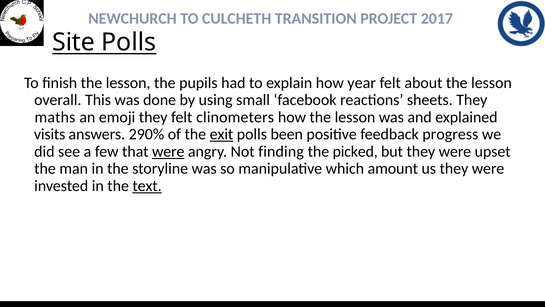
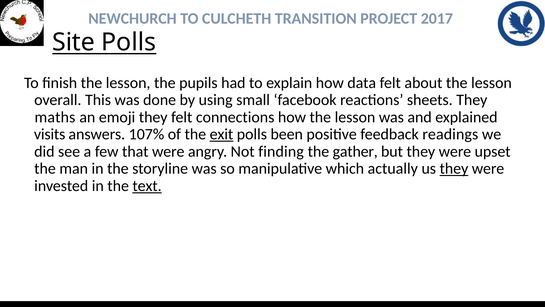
year: year -> data
clinometers: clinometers -> connections
290%: 290% -> 107%
progress: progress -> readings
were at (168, 151) underline: present -> none
picked: picked -> gather
amount: amount -> actually
they at (454, 168) underline: none -> present
